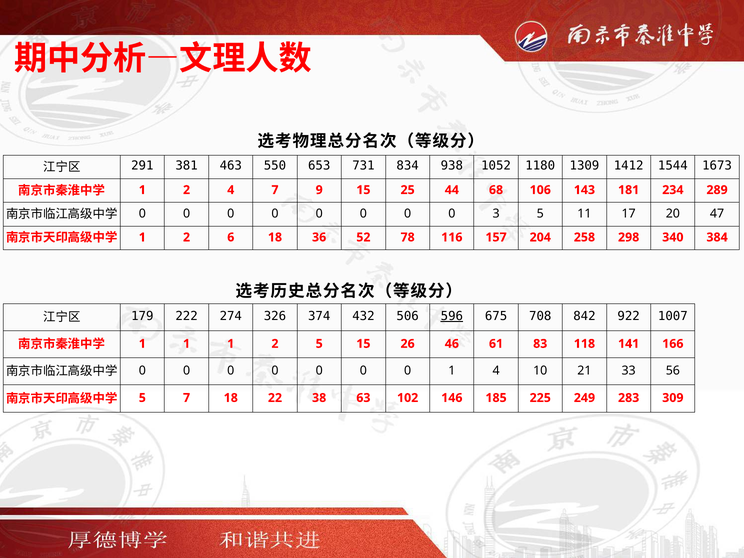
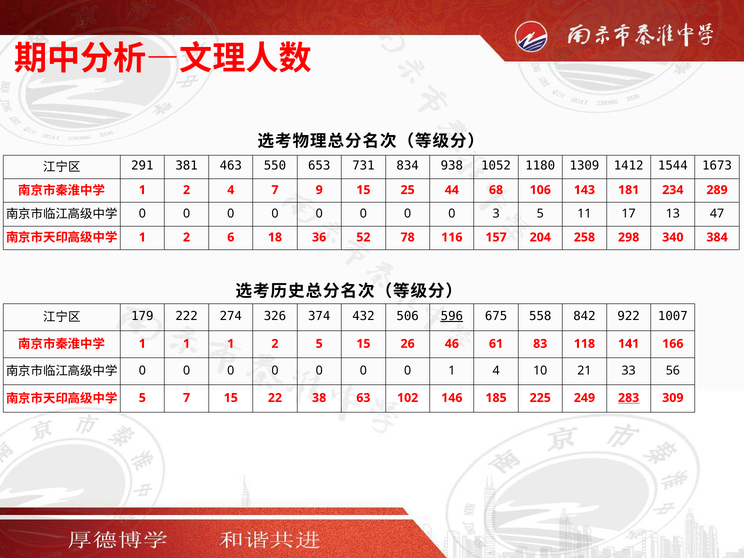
20: 20 -> 13
708: 708 -> 558
7 18: 18 -> 15
283 underline: none -> present
